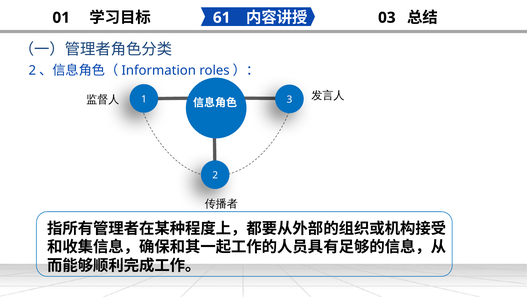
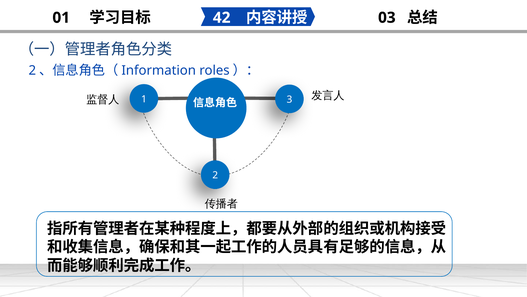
61: 61 -> 42
